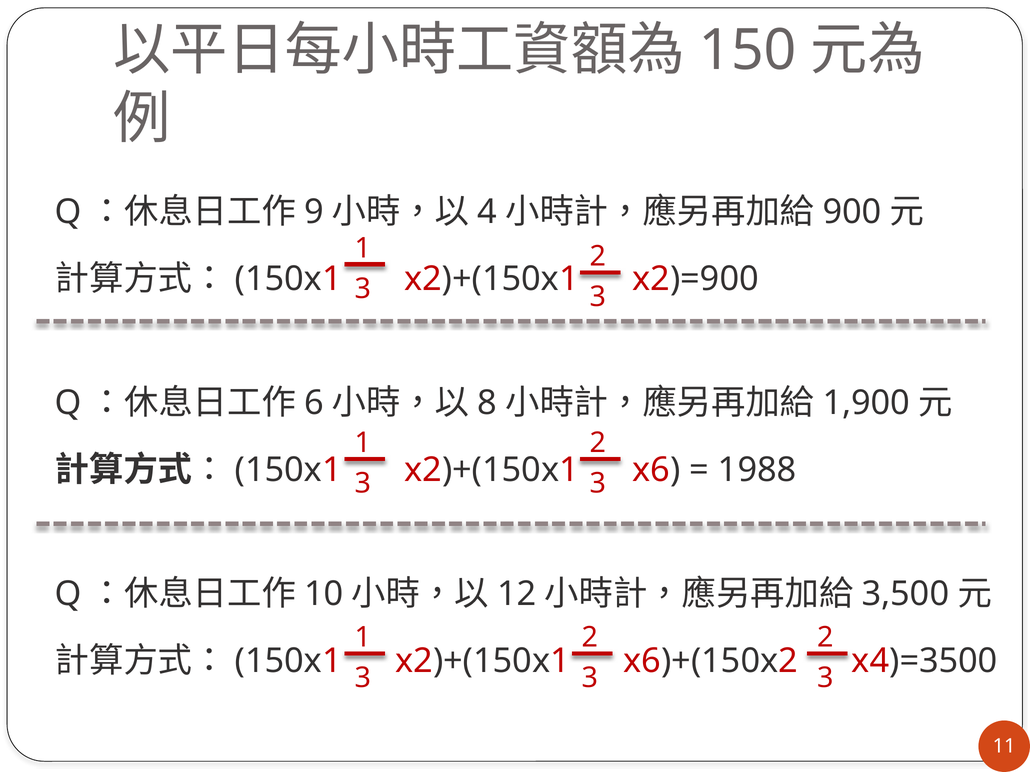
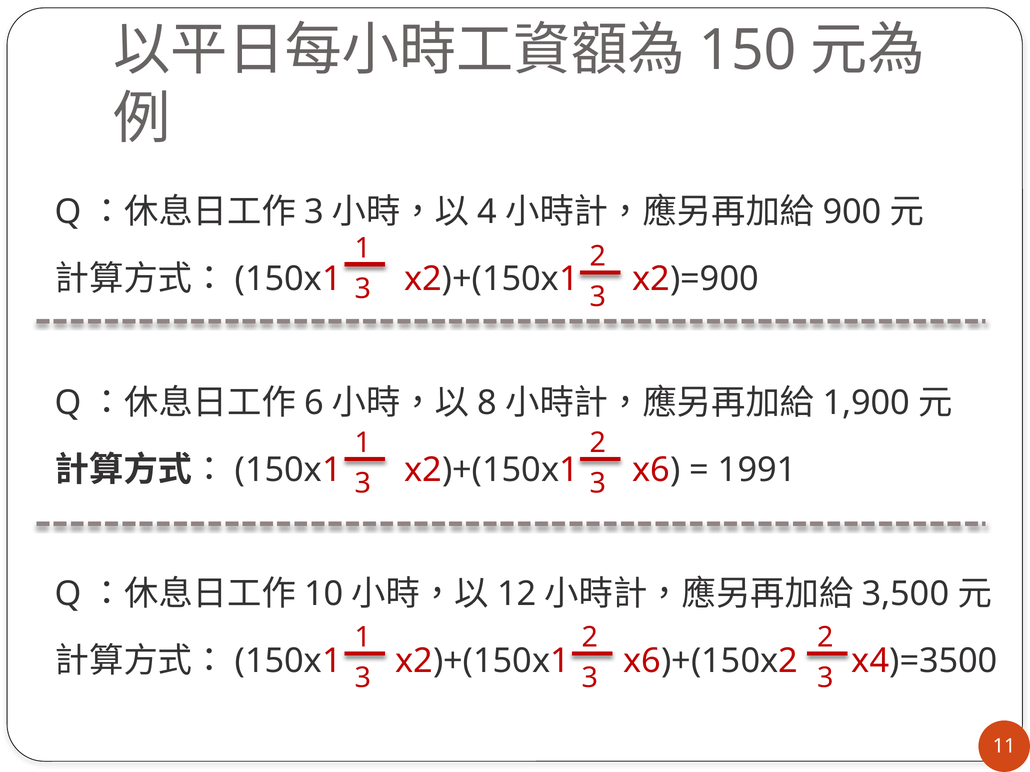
9 at (314, 212): 9 -> 3
1988: 1988 -> 1991
